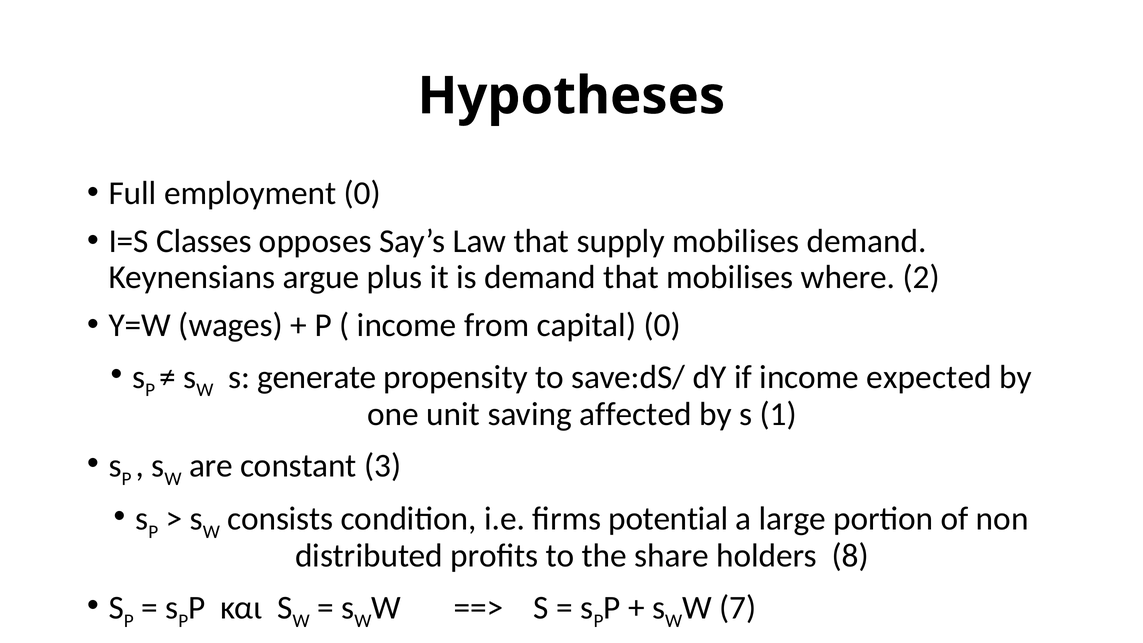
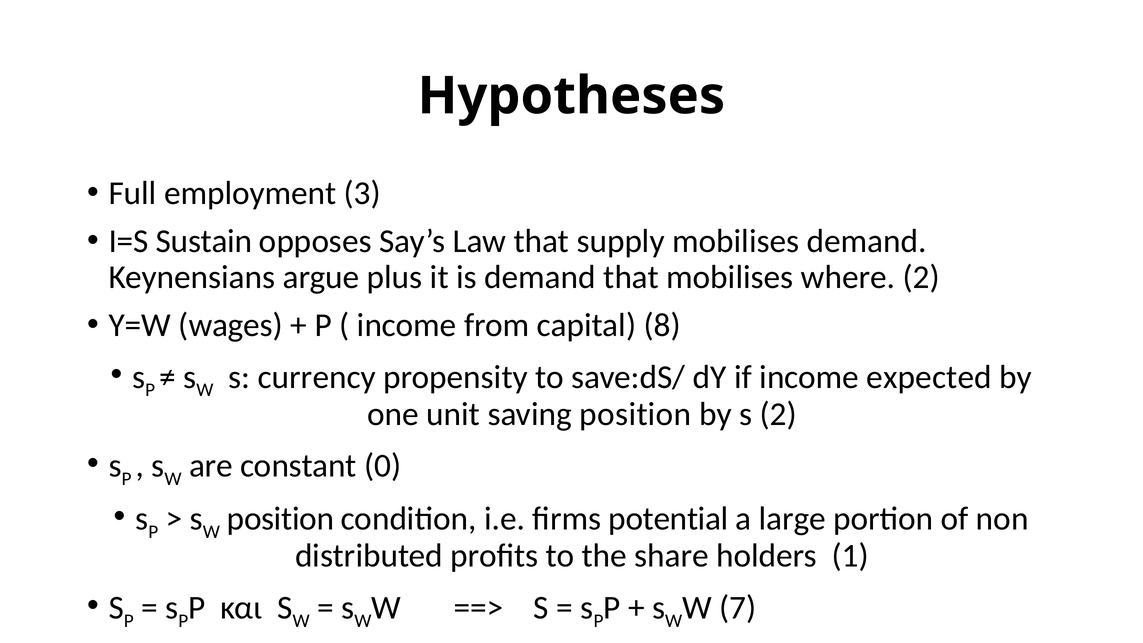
employment 0: 0 -> 3
Classes: Classes -> Sustain
capital 0: 0 -> 8
generate: generate -> currency
saving affected: affected -> position
s 1: 1 -> 2
3: 3 -> 0
consists at (280, 519): consists -> position
8: 8 -> 1
